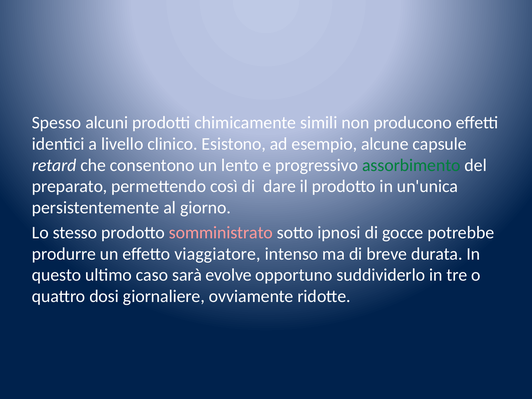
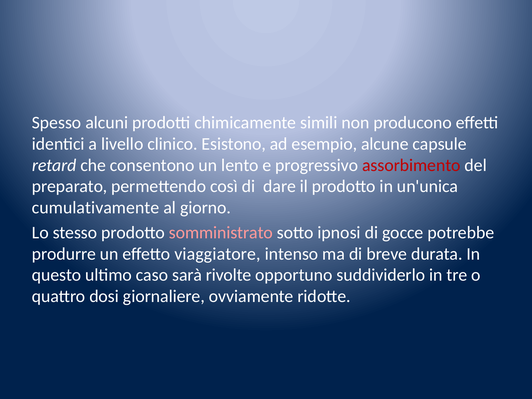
assorbimento colour: green -> red
persistentemente: persistentemente -> cumulativamente
evolve: evolve -> rivolte
